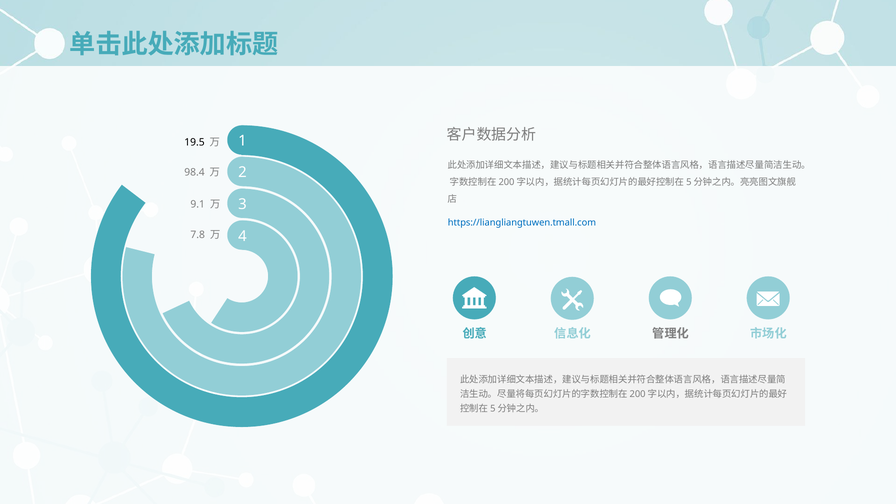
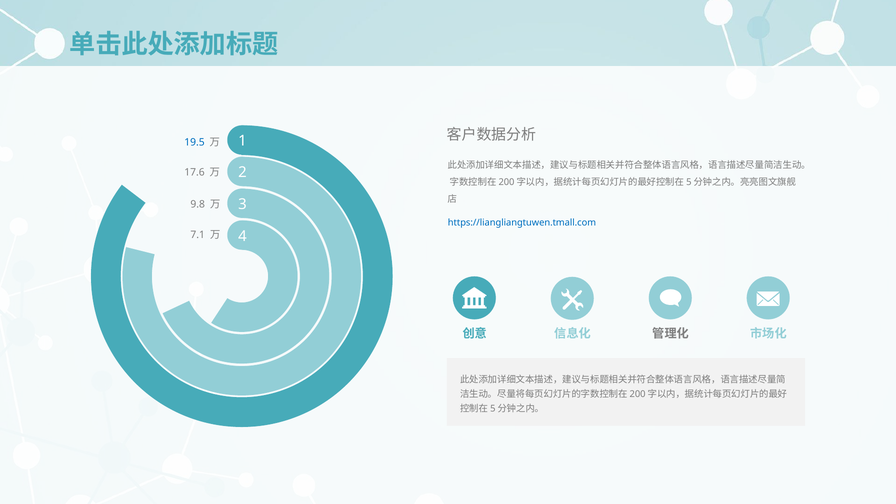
19.5 colour: black -> blue
98.4: 98.4 -> 17.6
9.1: 9.1 -> 9.8
7.8: 7.8 -> 7.1
